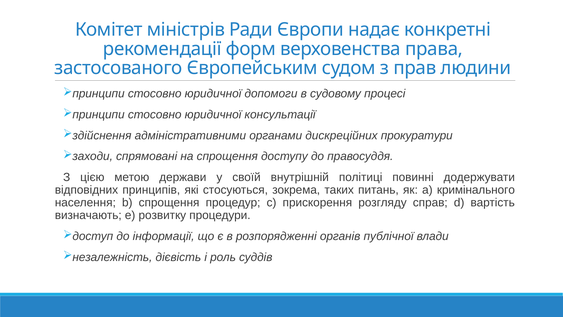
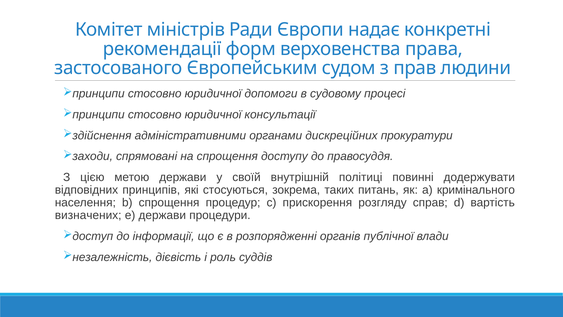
визначають: визначають -> визначених
e розвитку: розвитку -> держави
